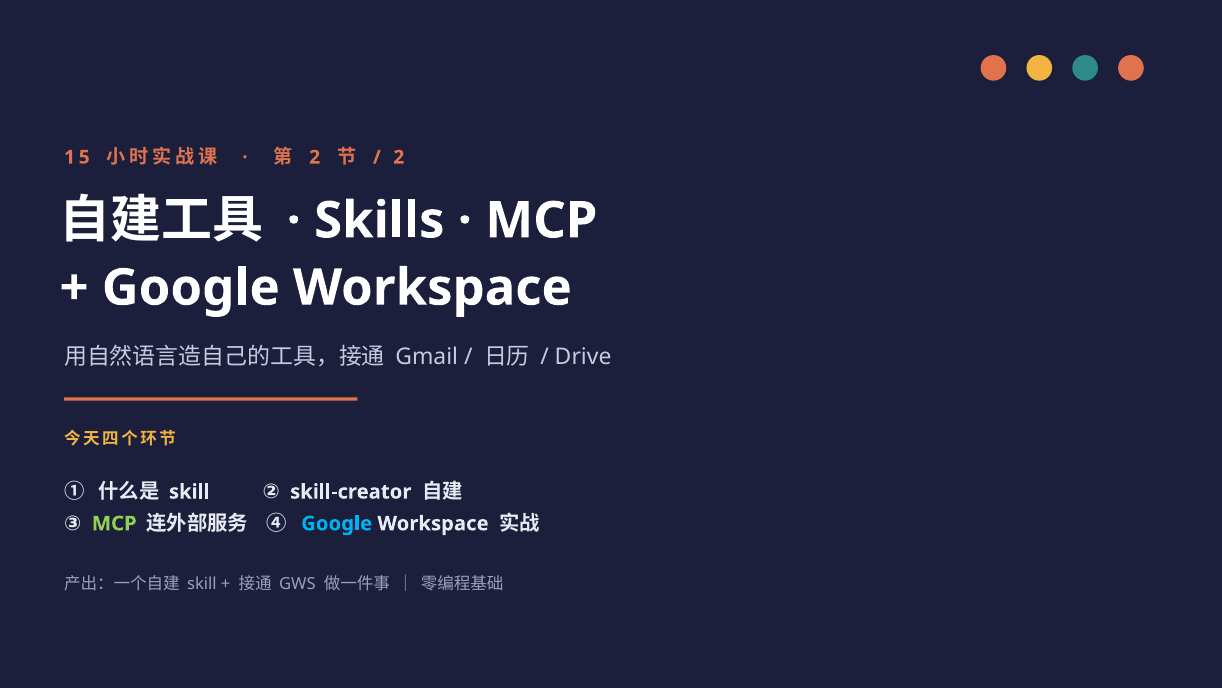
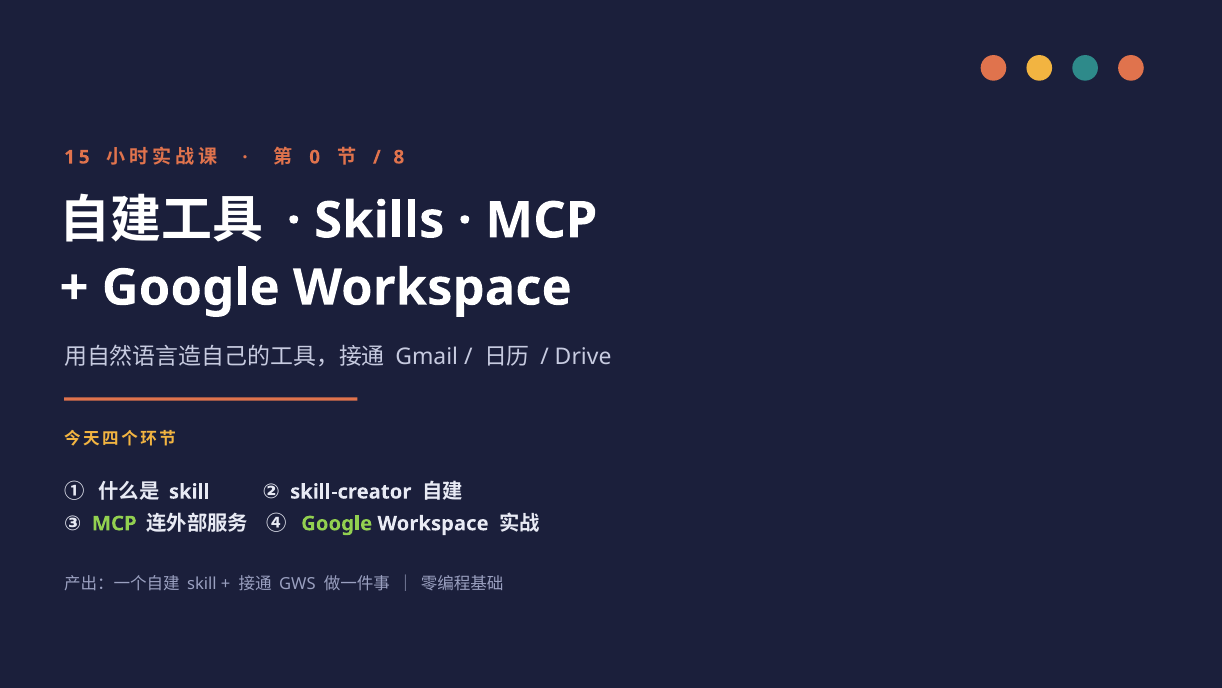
2 at (315, 157): 2 -> 0
2 at (399, 157): 2 -> 8
Google at (337, 523) colour: light blue -> light green
